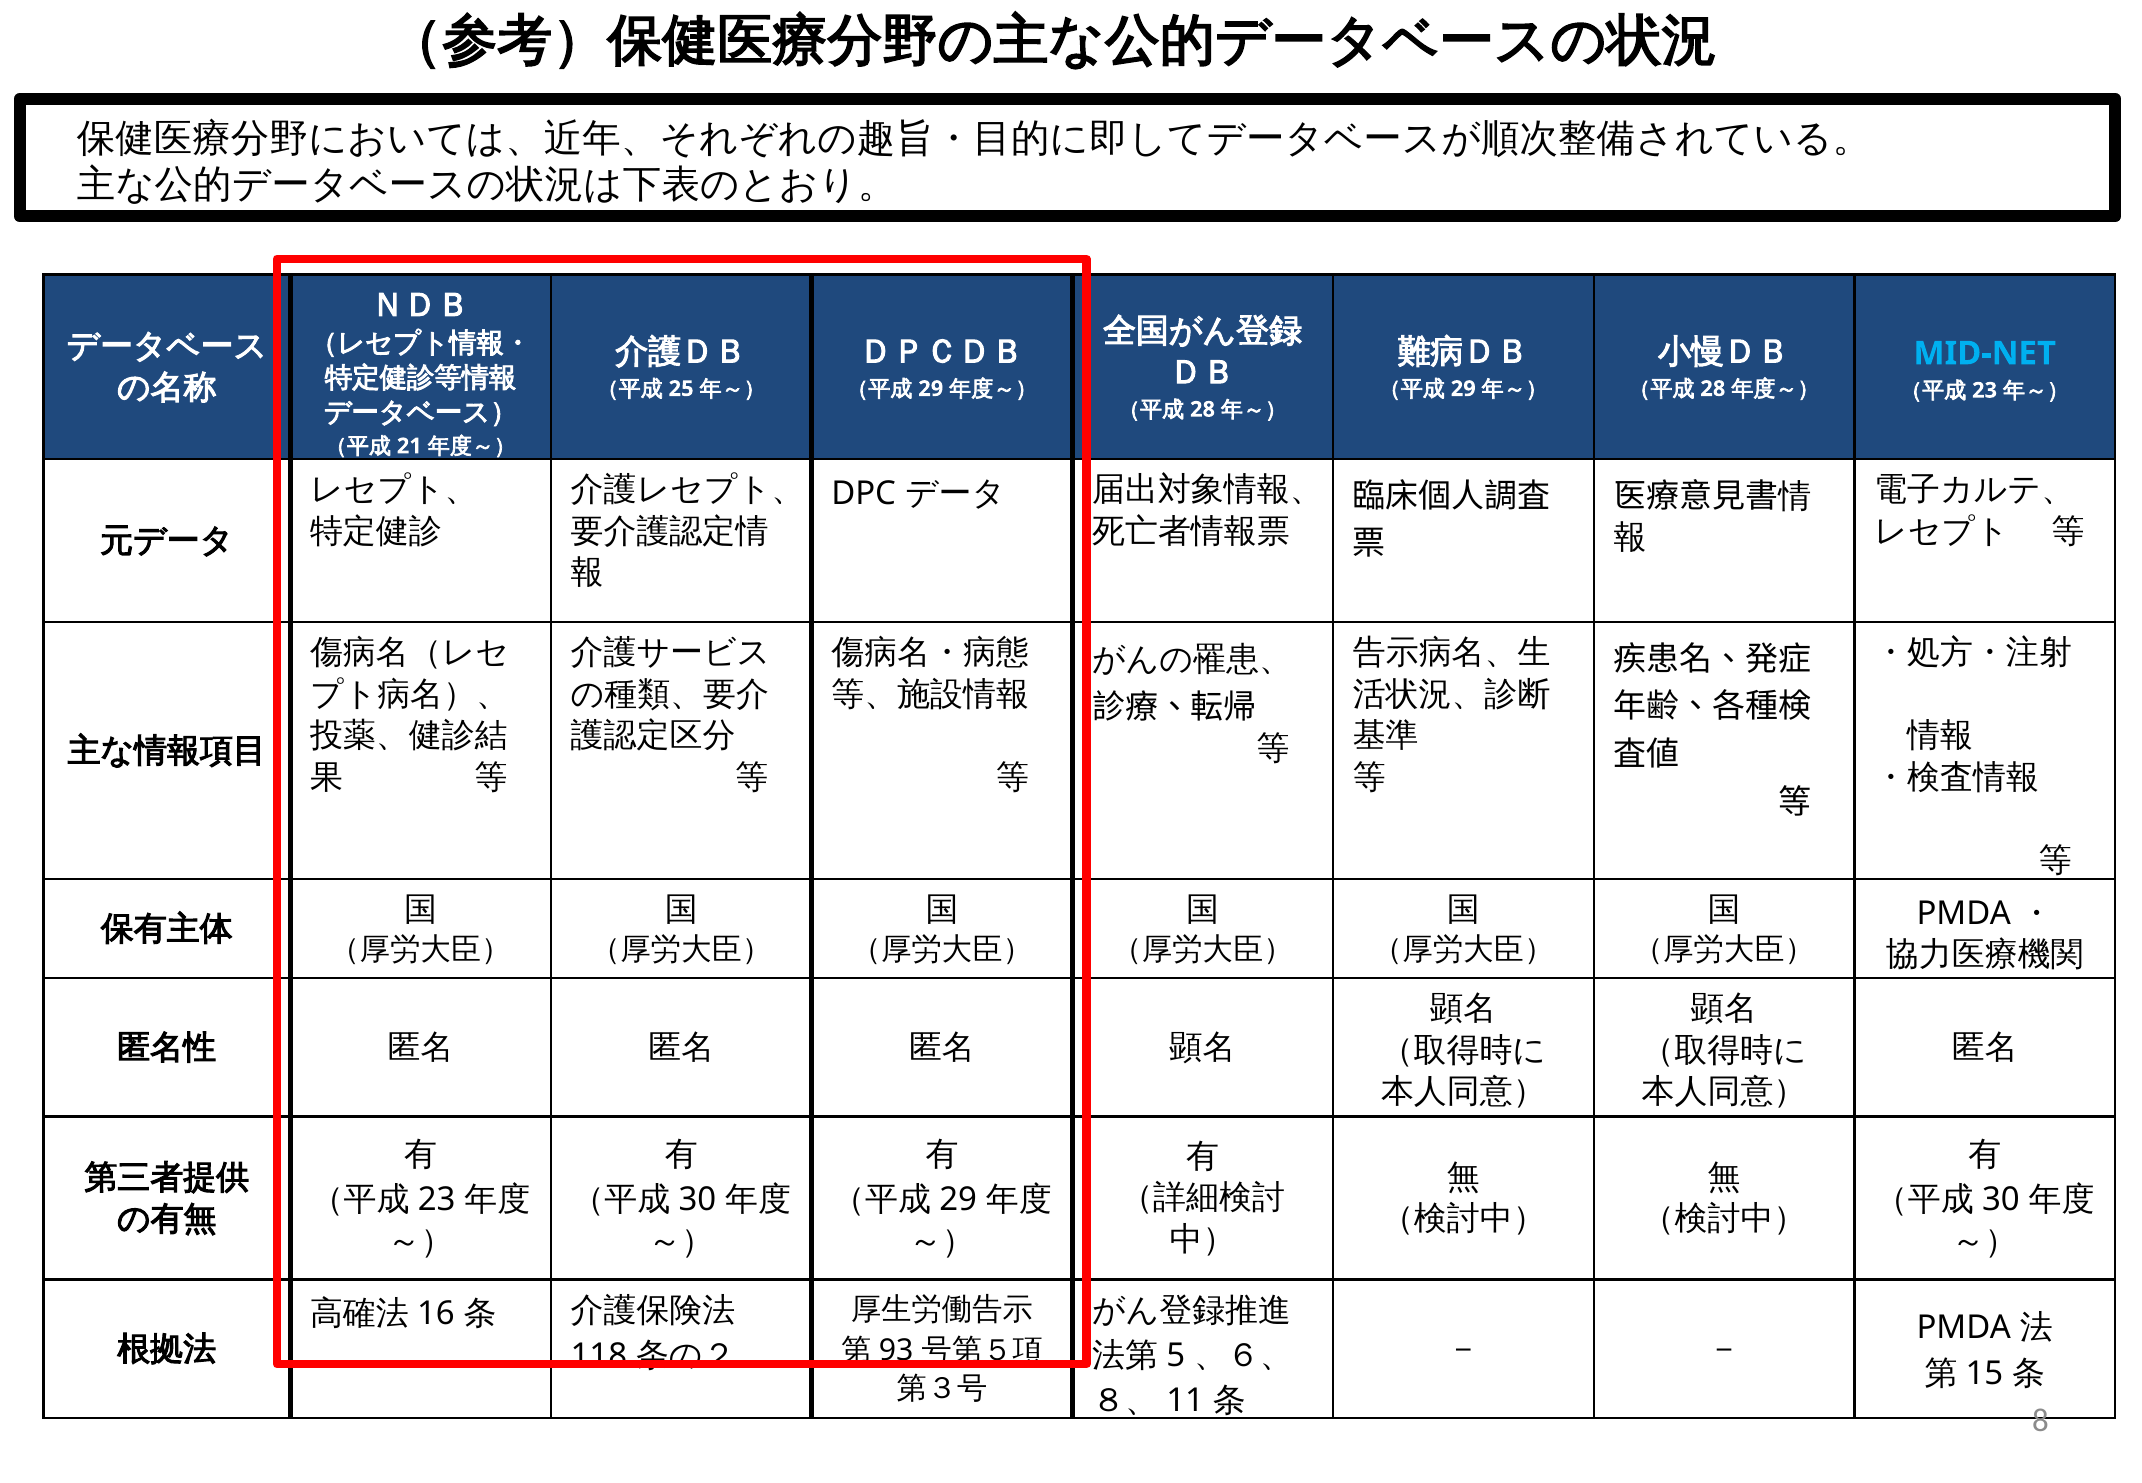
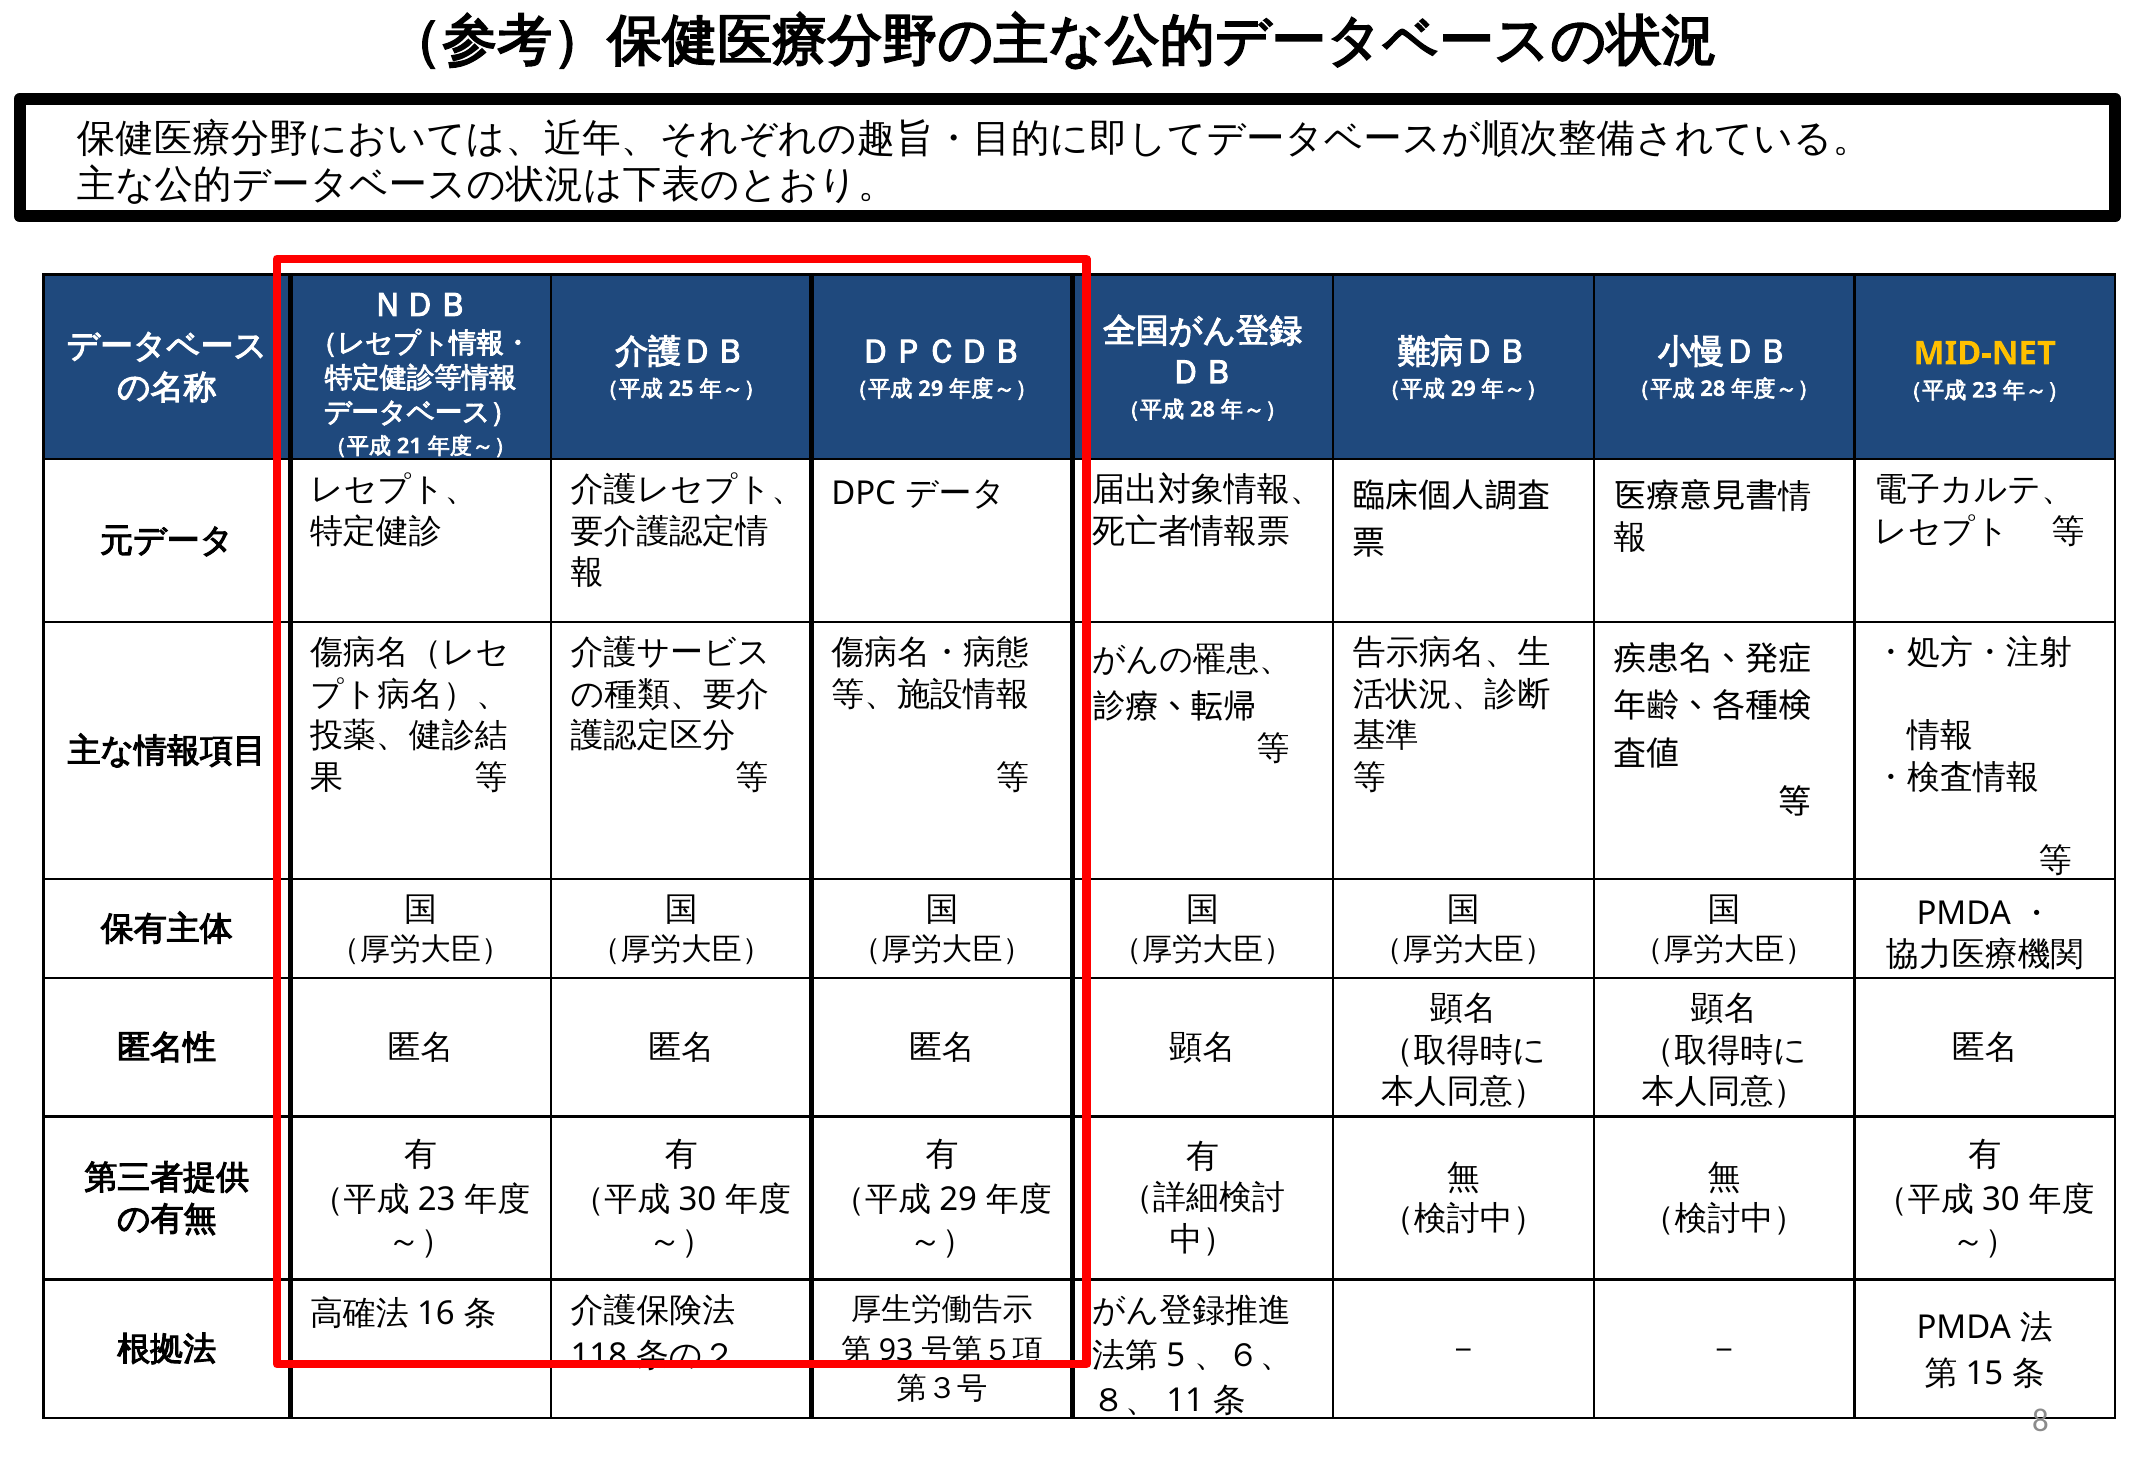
MID-NET colour: light blue -> yellow
